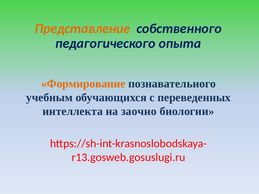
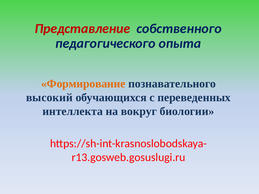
Представление colour: orange -> red
учебным: учебным -> высокий
заочно: заочно -> вокруг
